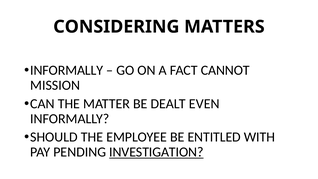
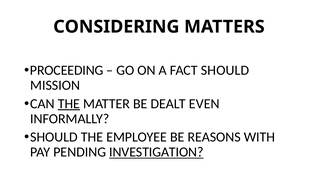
INFORMALLY at (67, 70): INFORMALLY -> PROCEEDING
FACT CANNOT: CANNOT -> SHOULD
THE at (69, 104) underline: none -> present
ENTITLED: ENTITLED -> REASONS
